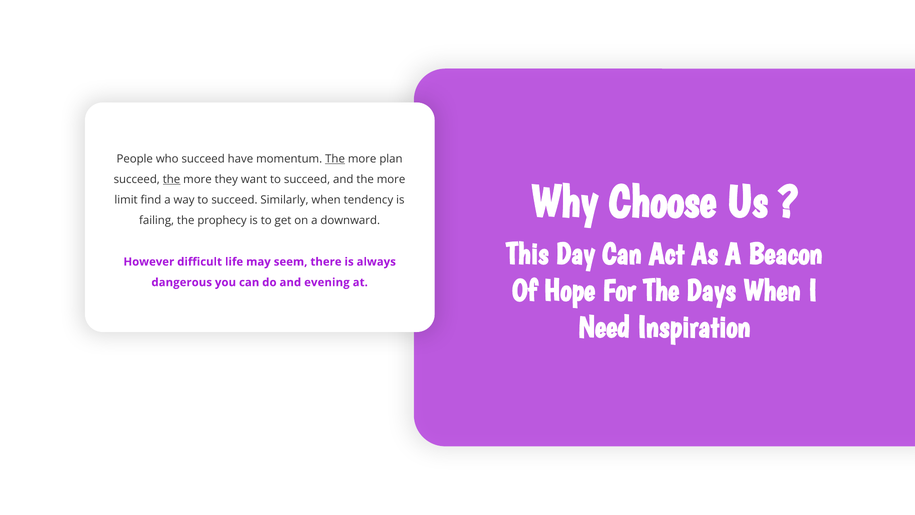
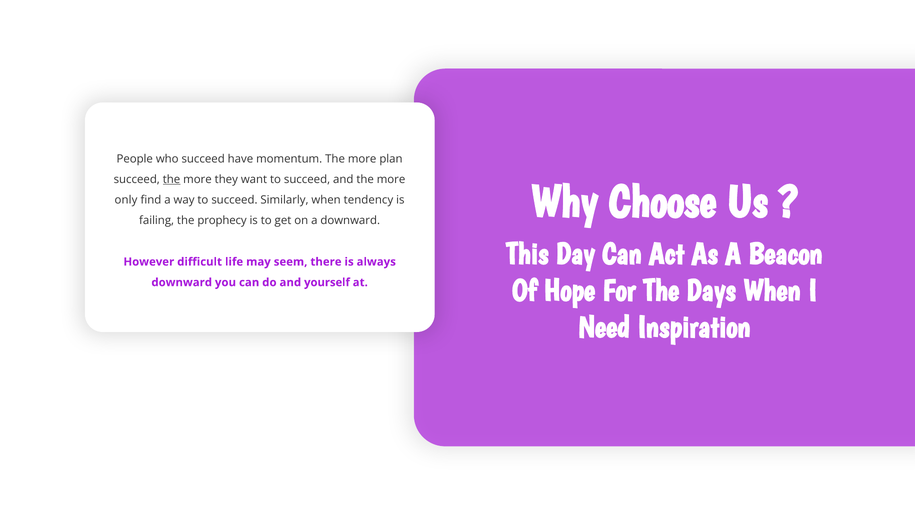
The at (335, 159) underline: present -> none
limit: limit -> only
dangerous at (182, 282): dangerous -> downward
evening: evening -> yourself
